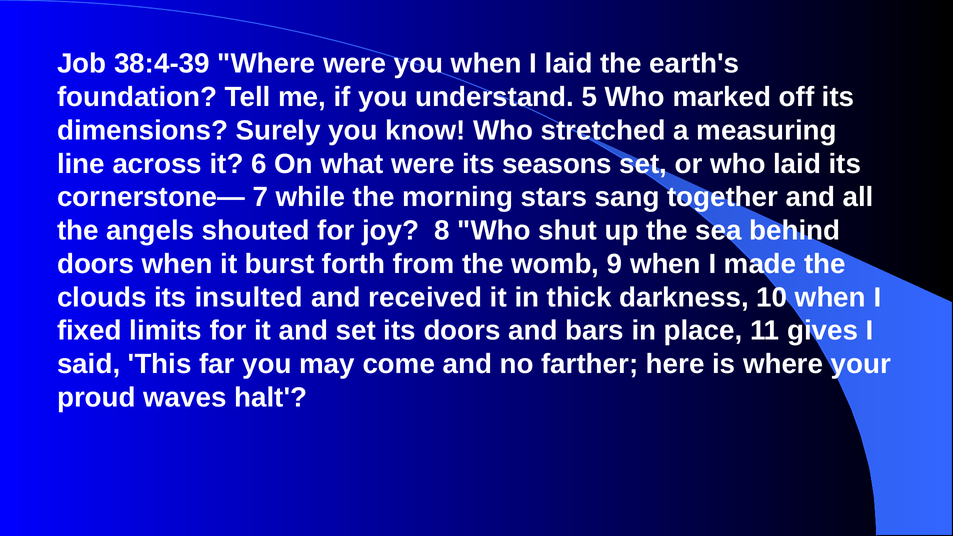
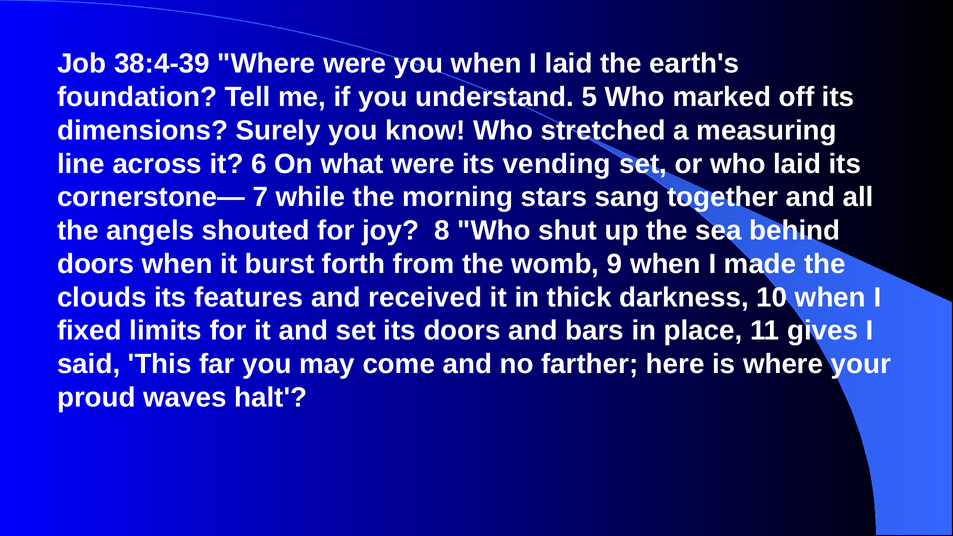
seasons: seasons -> vending
insulted: insulted -> features
